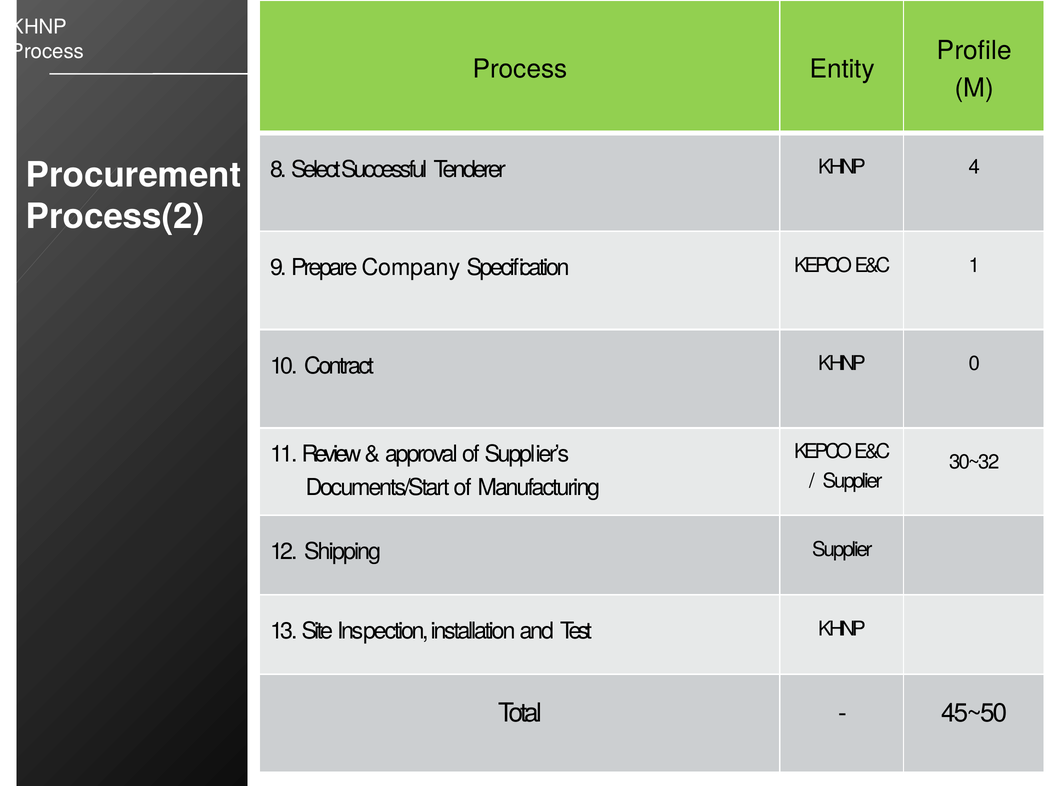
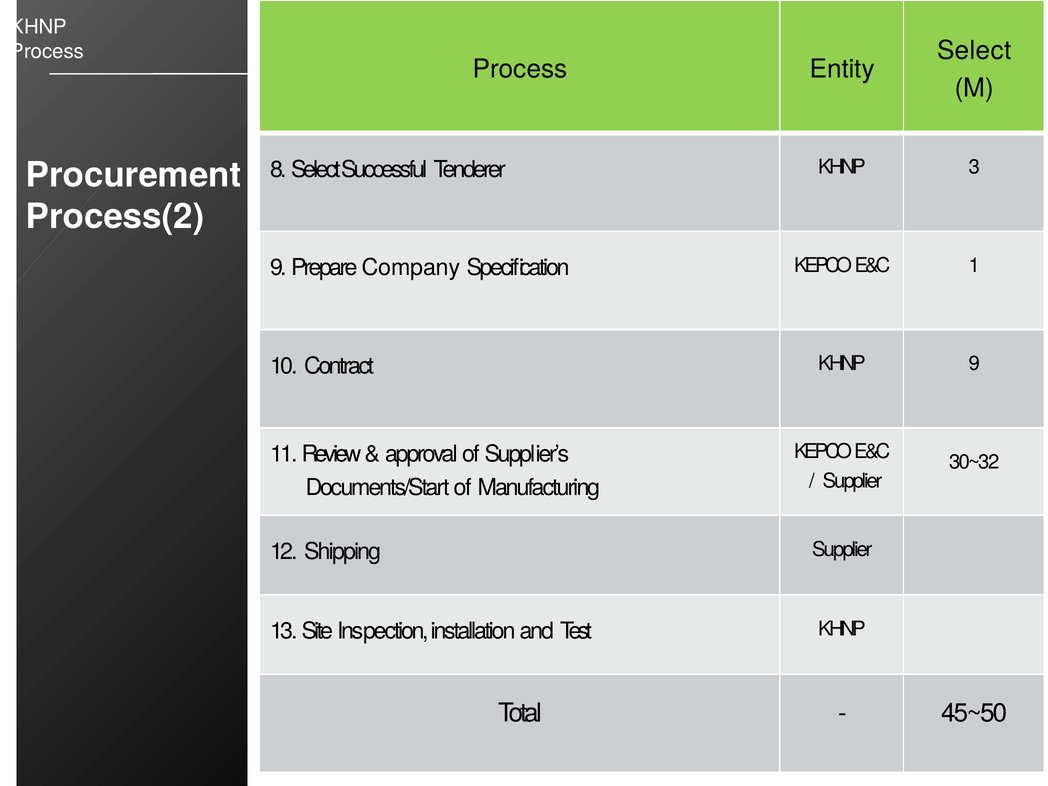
Profile at (974, 50): Profile -> Select
4: 4 -> 3
KHNP 0: 0 -> 9
